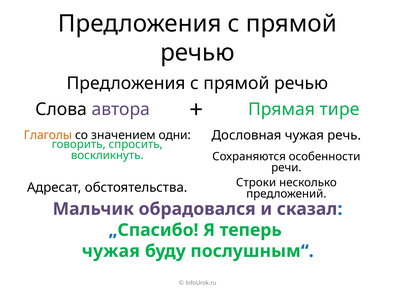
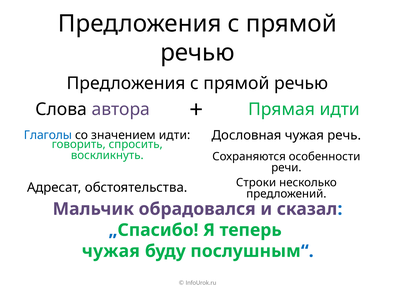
Прямая тире: тире -> идти
Глаголы colour: orange -> blue
значением одни: одни -> идти
